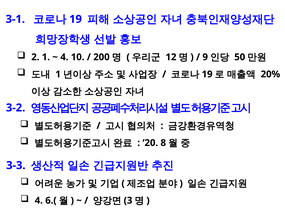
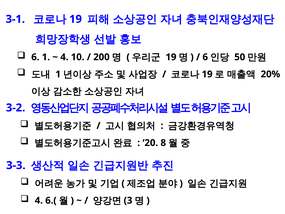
2 at (35, 57): 2 -> 6
12 at (171, 57): 12 -> 19
9 at (205, 57): 9 -> 6
